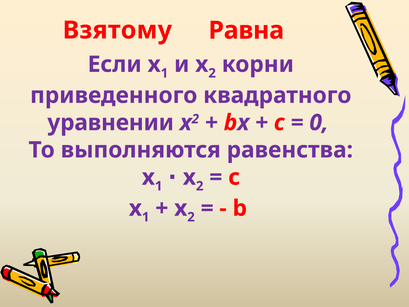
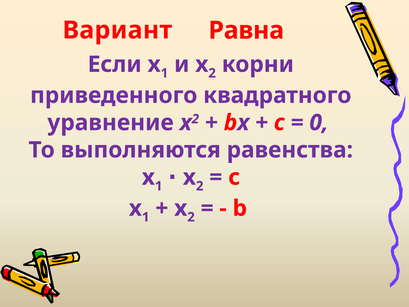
Взятому: Взятому -> Вариант
уравнении: уравнении -> уравнение
